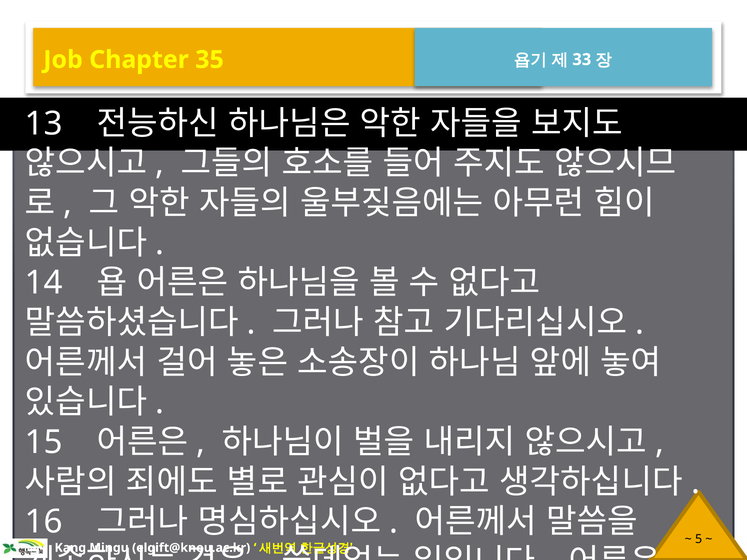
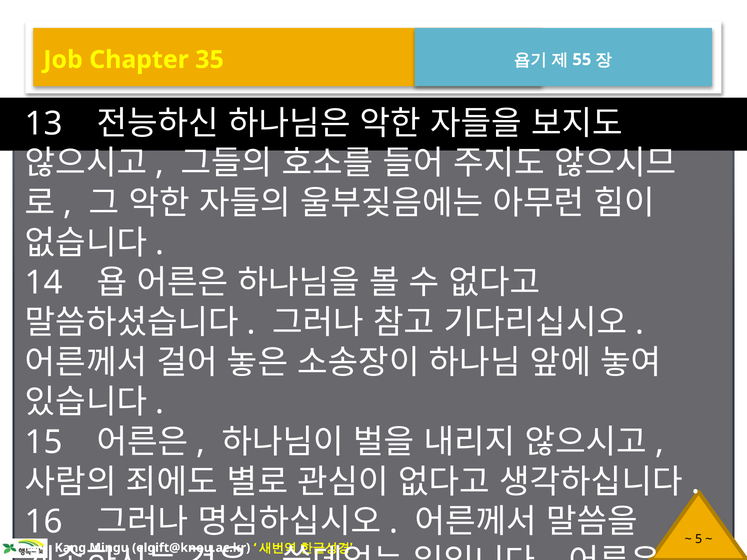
33: 33 -> 55
